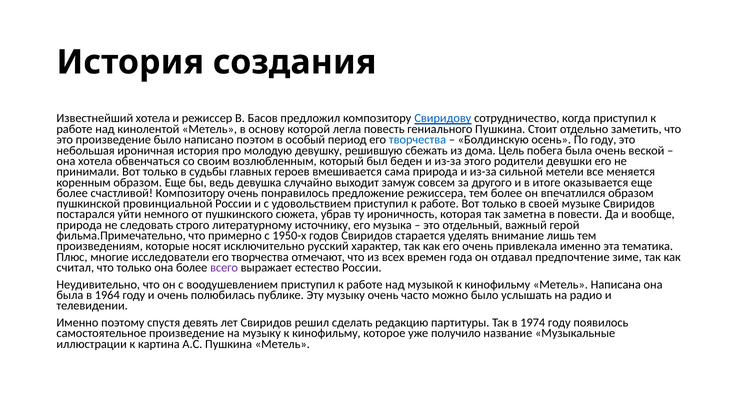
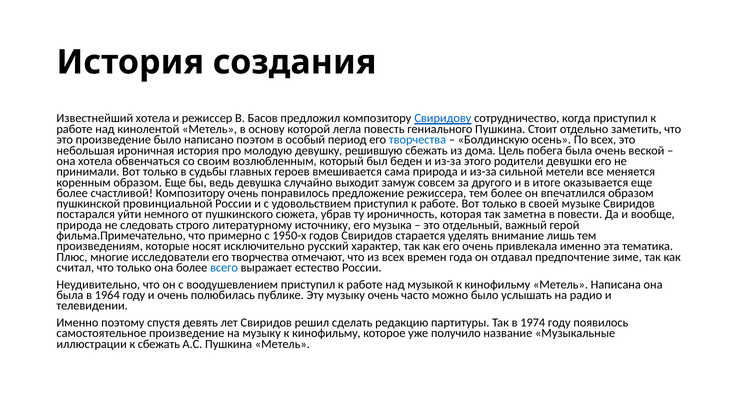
По году: году -> всех
всего colour: purple -> blue
к картина: картина -> сбежать
